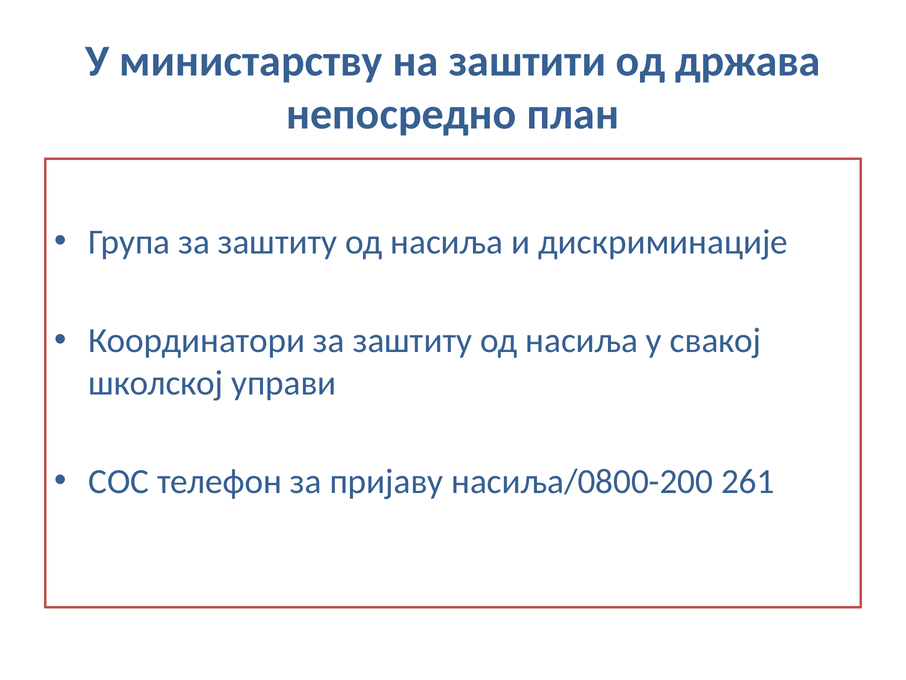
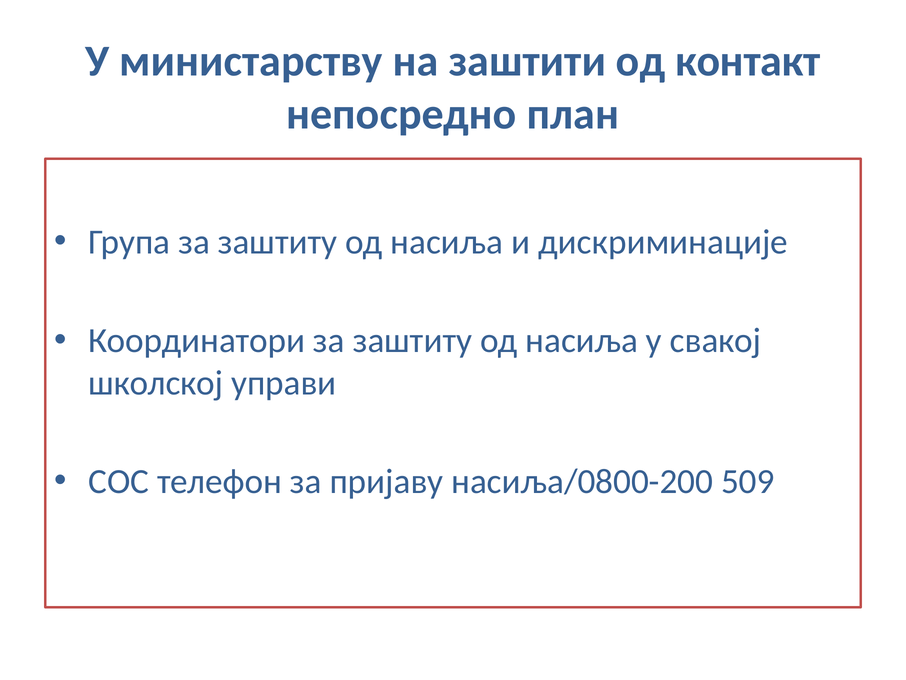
држава: држава -> контакт
261: 261 -> 509
